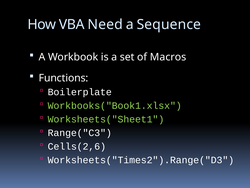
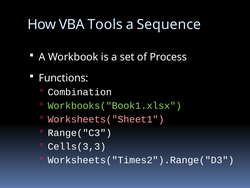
Need: Need -> Tools
Macros: Macros -> Process
Boilerplate: Boilerplate -> Combination
Worksheets("Sheet1 colour: light green -> pink
Cells(2,6: Cells(2,6 -> Cells(3,3
